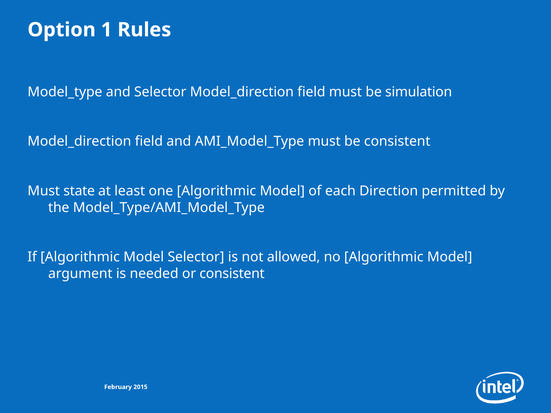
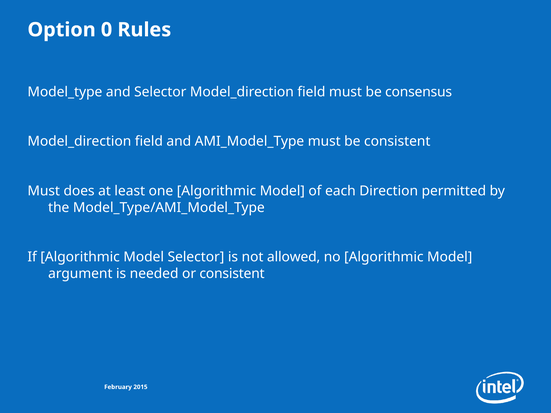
1: 1 -> 0
simulation: simulation -> consensus
state: state -> does
